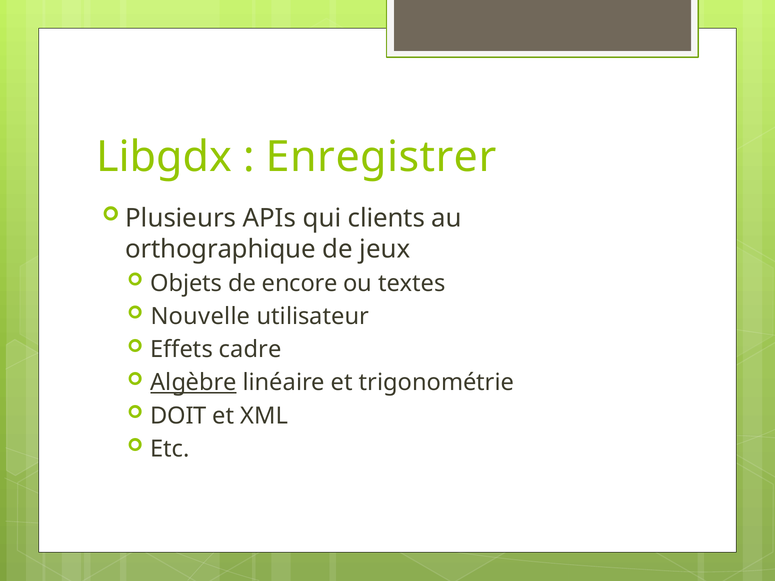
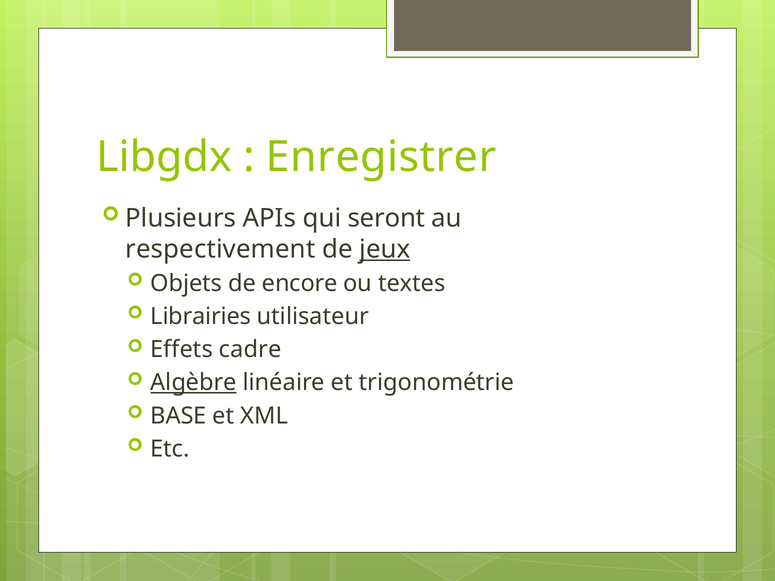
clients: clients -> seront
orthographique: orthographique -> respectivement
jeux underline: none -> present
Nouvelle: Nouvelle -> Librairies
DOIT: DOIT -> BASE
